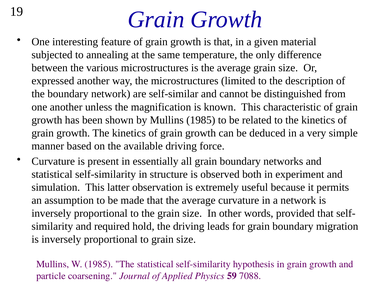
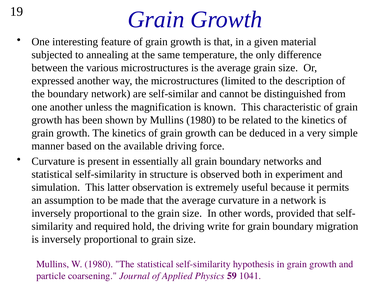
Mullins 1985: 1985 -> 1980
leads: leads -> write
W 1985: 1985 -> 1980
7088: 7088 -> 1041
